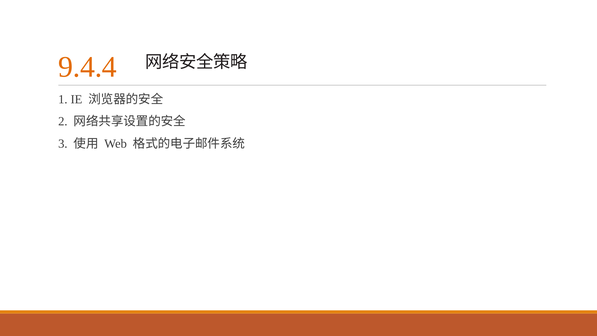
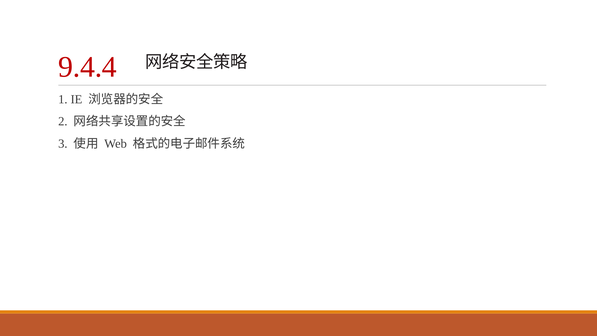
9.4.4 colour: orange -> red
